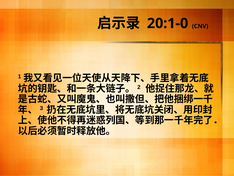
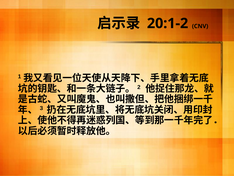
20:1-0: 20:1-0 -> 20:1-2
